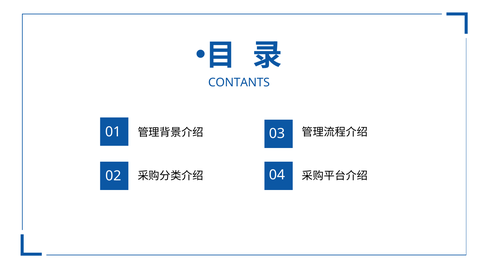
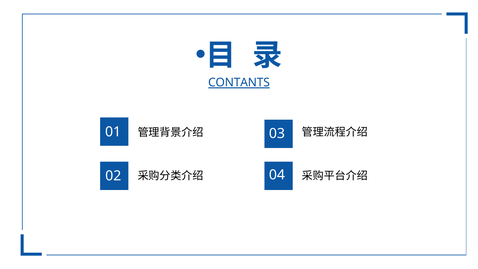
CONTANTS underline: none -> present
